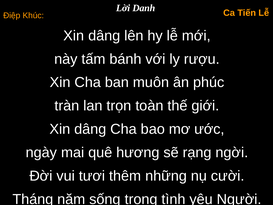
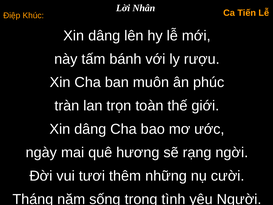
Danh: Danh -> Nhân
